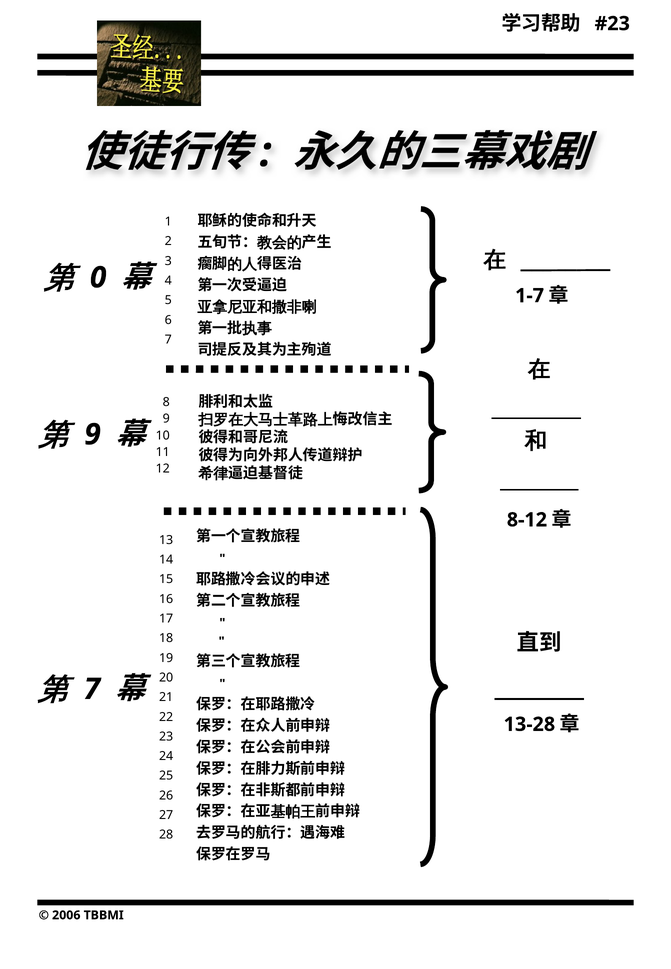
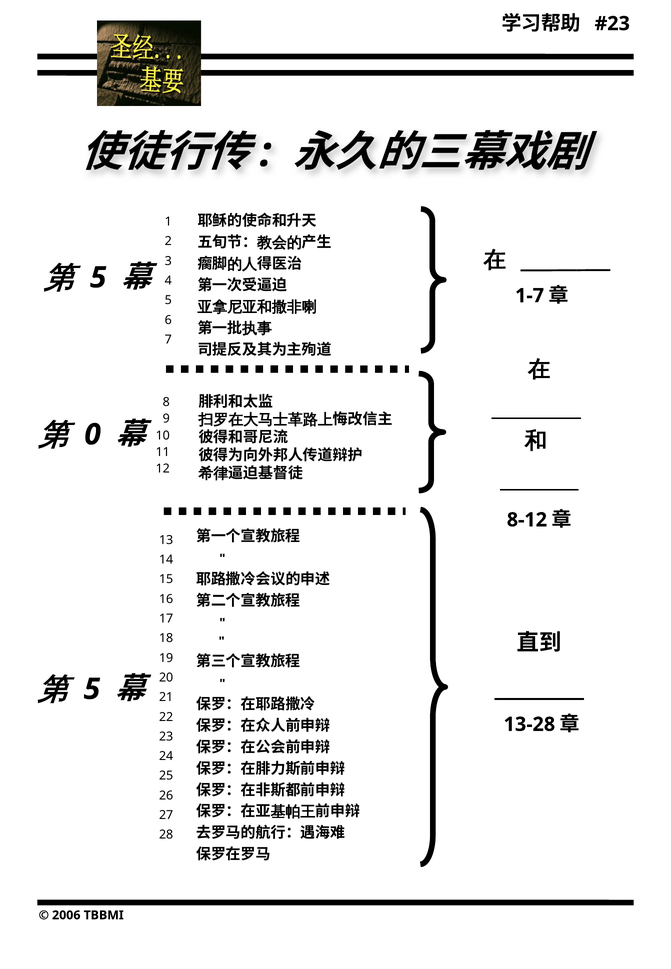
0 at (98, 278): 0 -> 5
9 at (93, 435): 9 -> 0
7 at (92, 689): 7 -> 5
